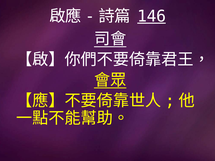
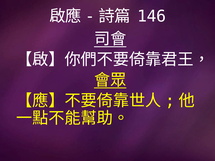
146 underline: present -> none
